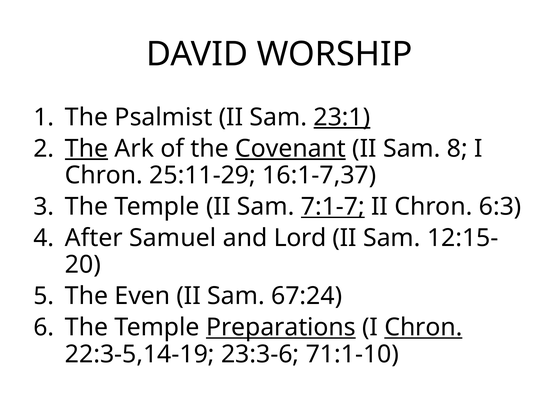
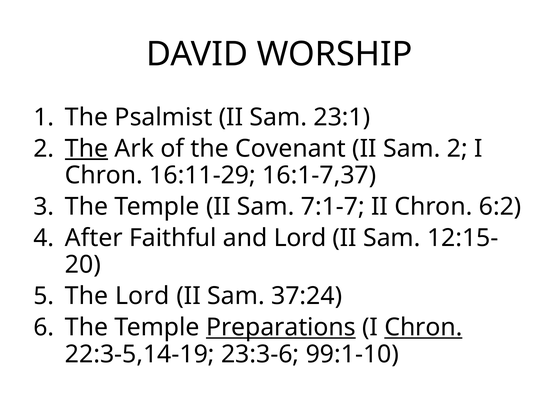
23:1 underline: present -> none
Covenant underline: present -> none
Sam 8: 8 -> 2
25:11-29: 25:11-29 -> 16:11-29
7:1-7 underline: present -> none
6:3: 6:3 -> 6:2
Samuel: Samuel -> Faithful
The Even: Even -> Lord
67:24: 67:24 -> 37:24
71:1-10: 71:1-10 -> 99:1-10
